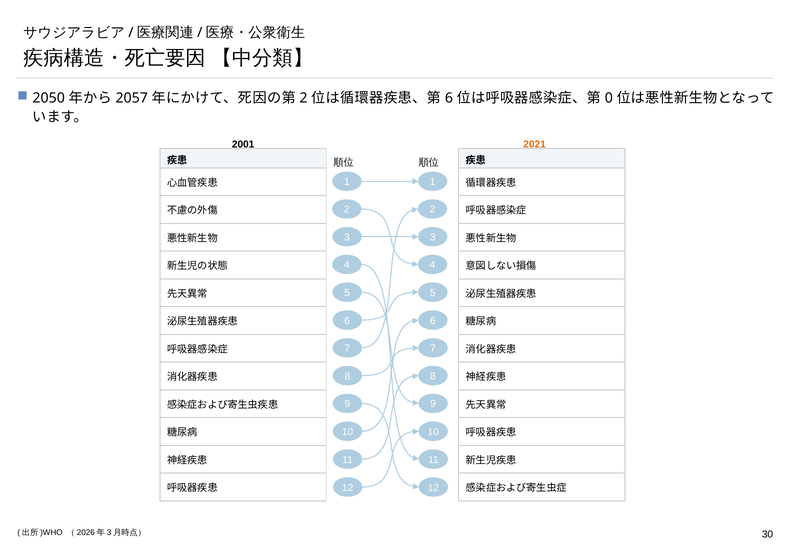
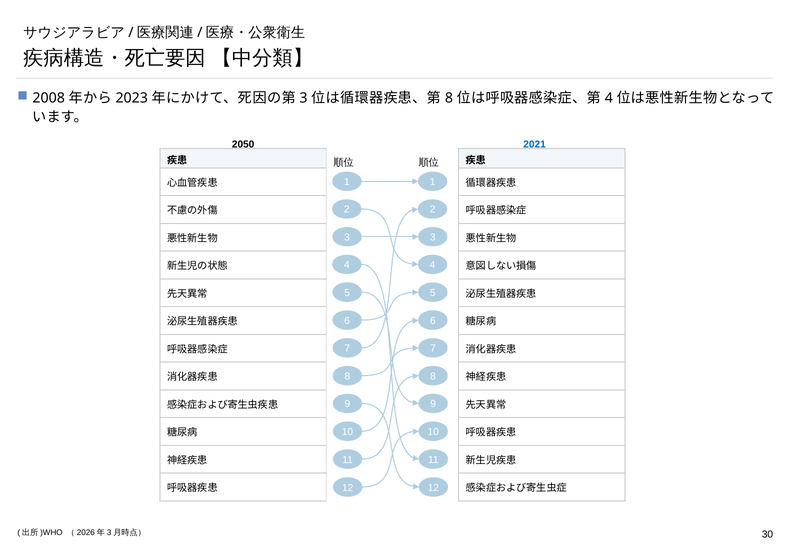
2050: 2050 -> 2008
2057: 2057 -> 2023
2 at (304, 98): 2 -> 3
6 at (449, 98): 6 -> 8
0 at (609, 98): 0 -> 4
2001: 2001 -> 2050
2021 colour: orange -> blue
